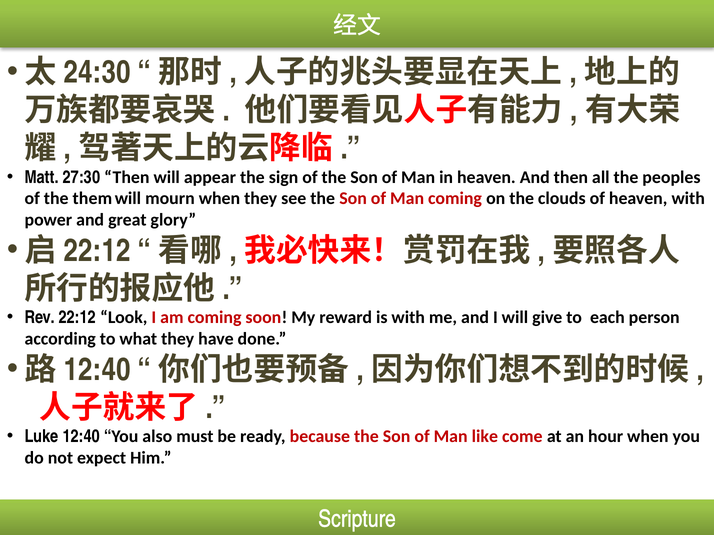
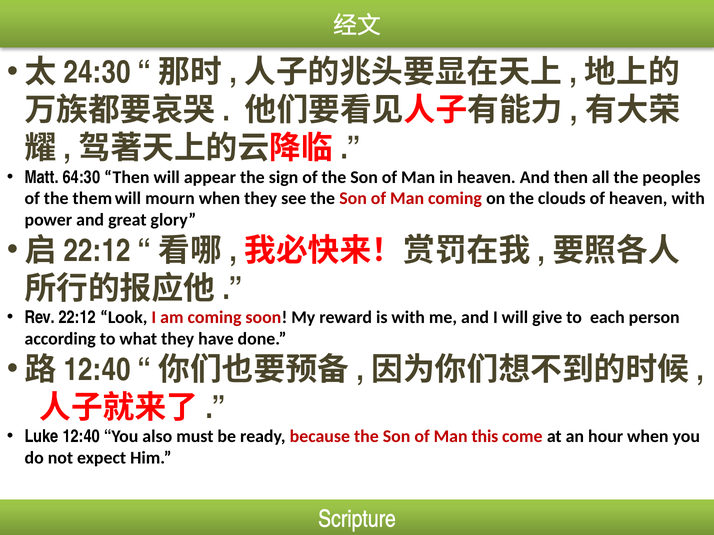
27:30: 27:30 -> 64:30
like: like -> this
